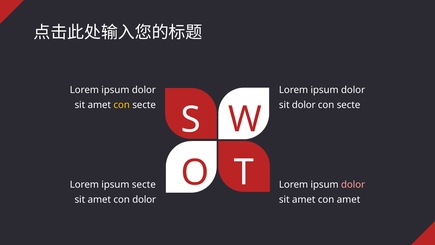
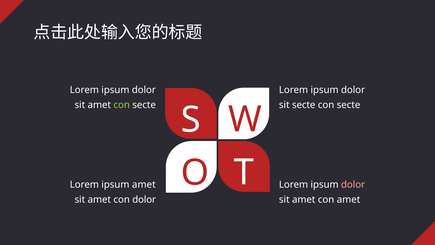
con at (122, 105) colour: yellow -> light green
sit dolor: dolor -> secte
ipsum secte: secte -> amet
